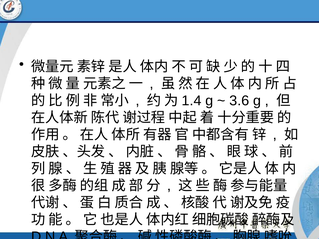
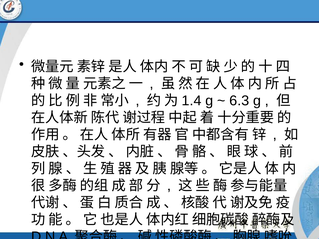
3.6: 3.6 -> 6.3
